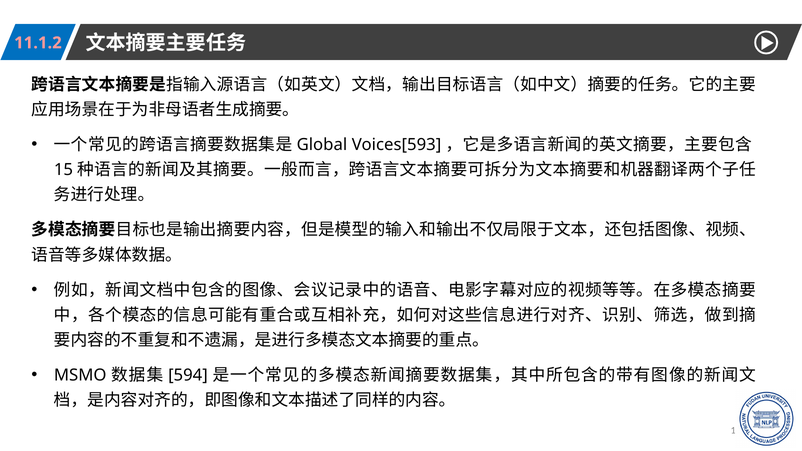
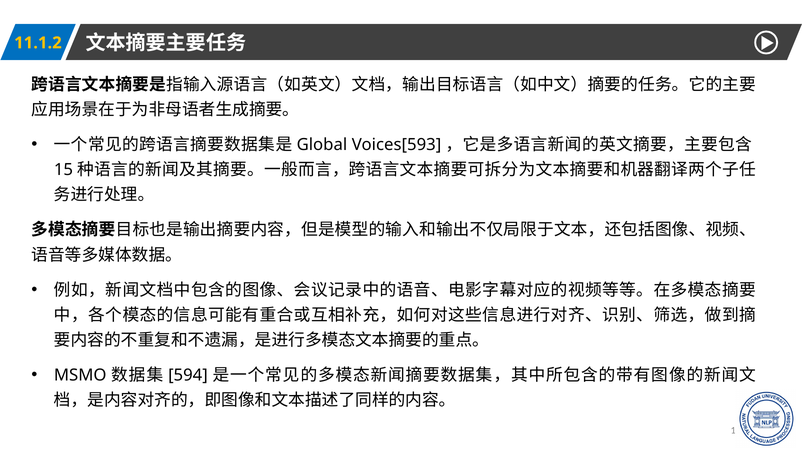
11.1.2 colour: pink -> yellow
